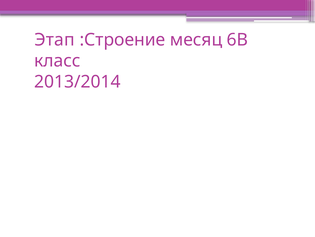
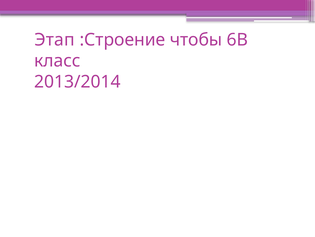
месяц: месяц -> чтобы
